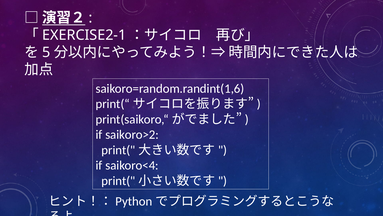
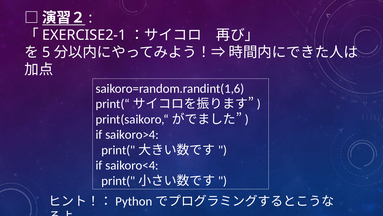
saikoro>2: saikoro>2 -> saikoro>4
